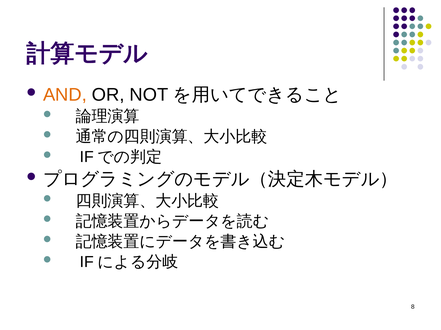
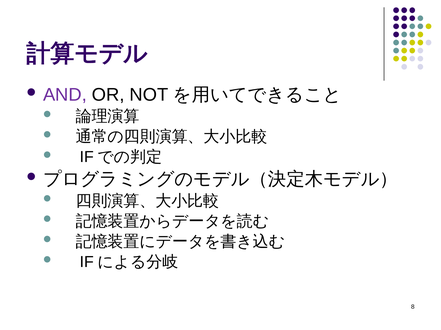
AND colour: orange -> purple
